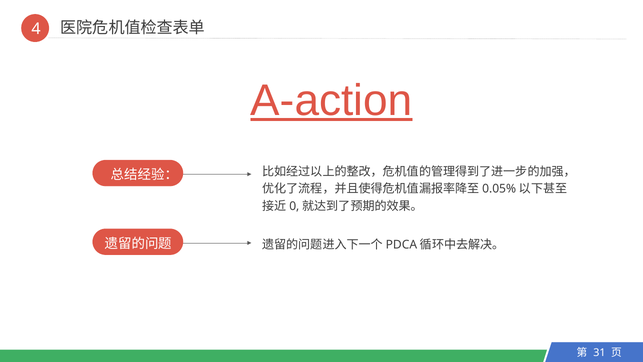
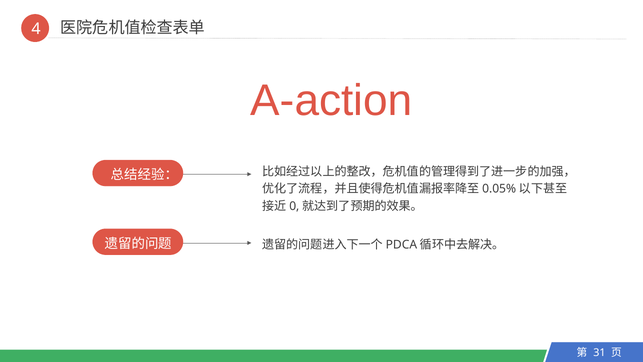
A-action underline: present -> none
